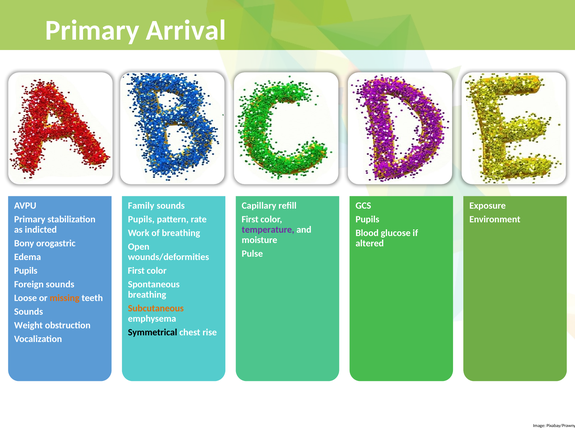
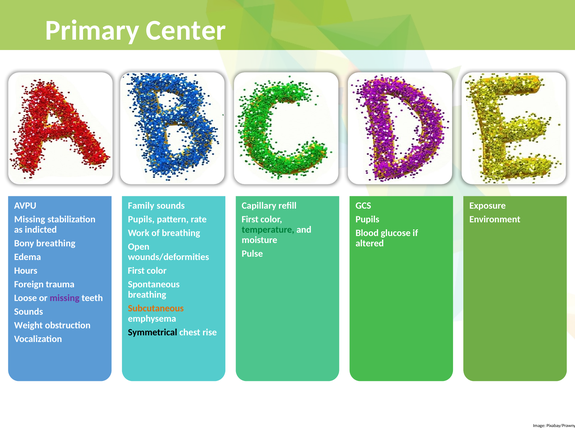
Arrival: Arrival -> Center
Primary at (30, 219): Primary -> Missing
temperature colour: purple -> green
Bony orogastric: orogastric -> breathing
Pupils at (26, 271): Pupils -> Hours
Foreign sounds: sounds -> trauma
missing at (65, 298) colour: orange -> purple
